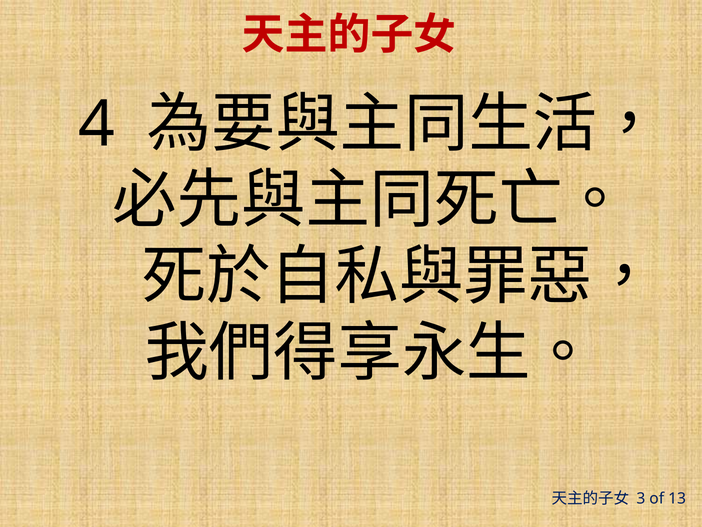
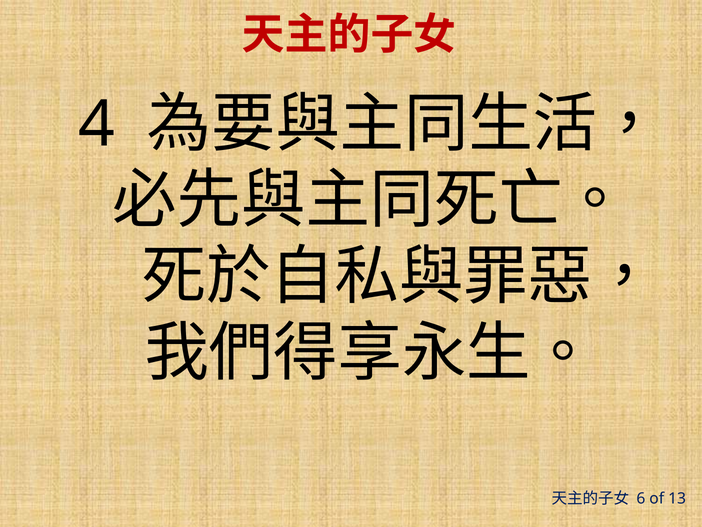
3: 3 -> 6
